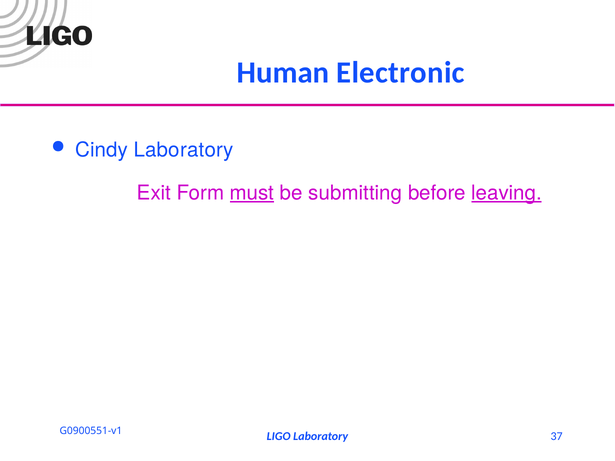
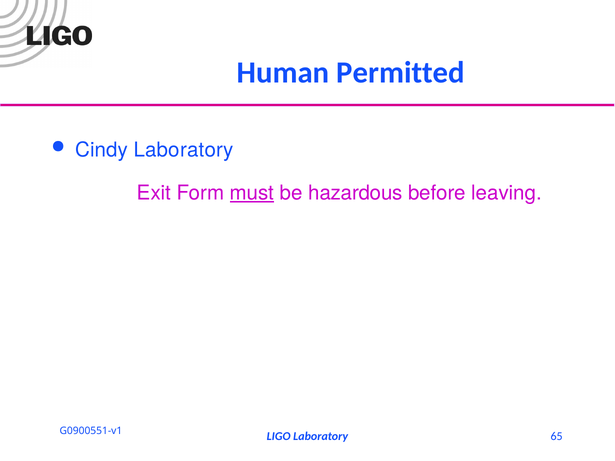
Electronic: Electronic -> Permitted
submitting: submitting -> hazardous
leaving underline: present -> none
37: 37 -> 65
